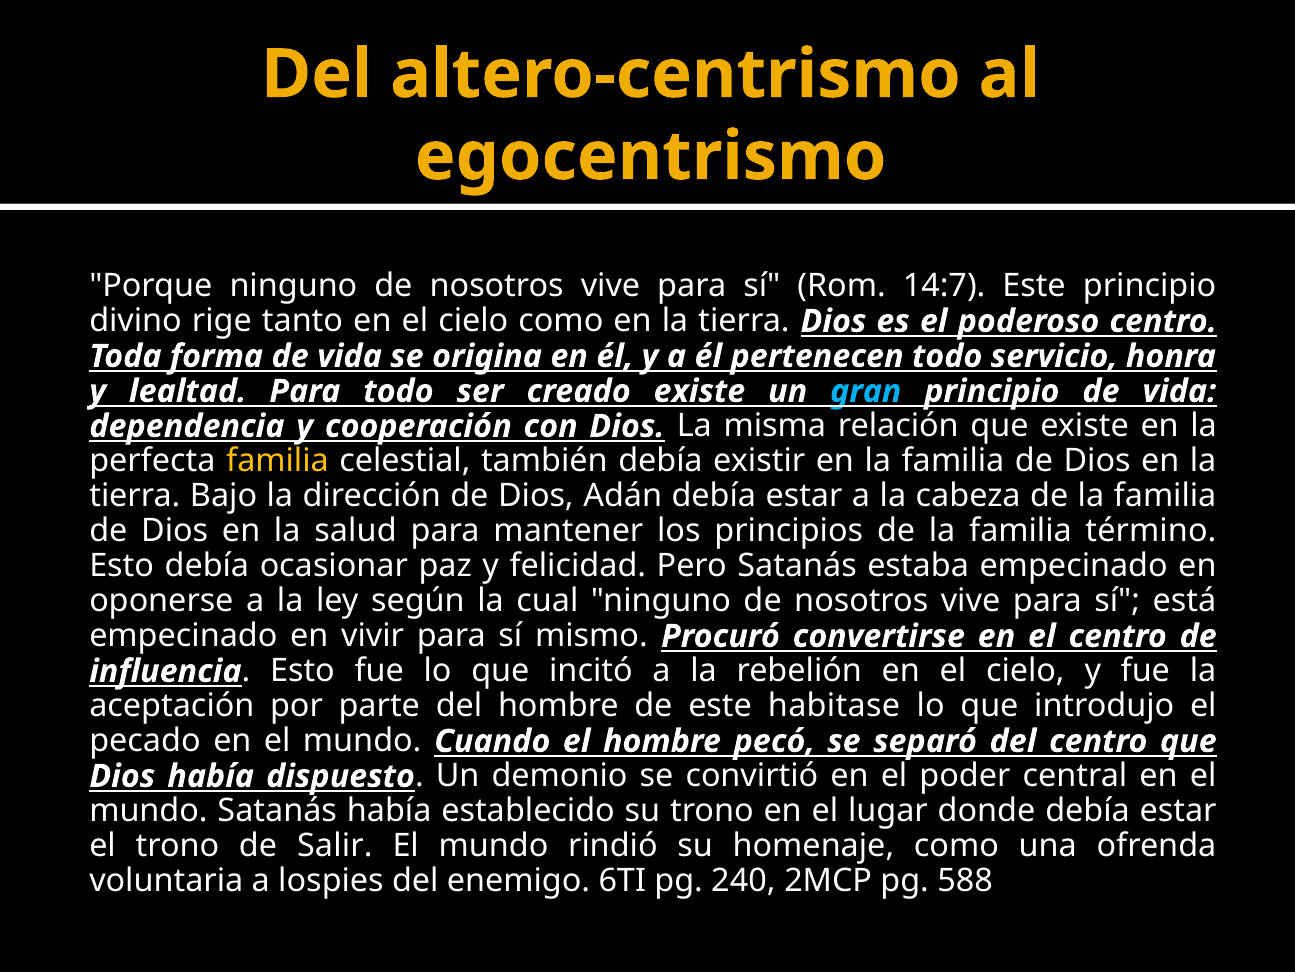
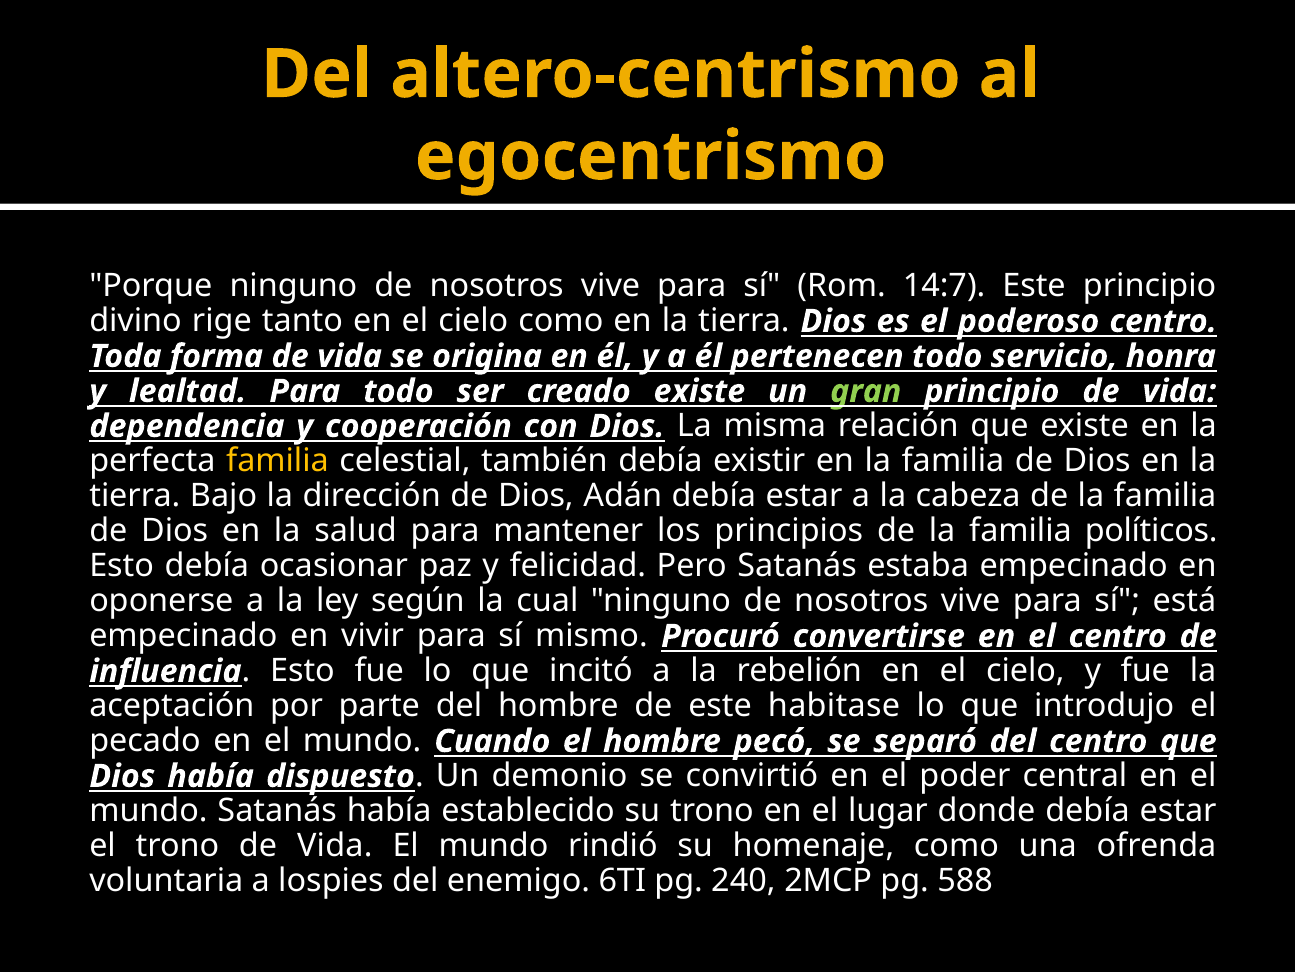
gran colour: light blue -> light green
término: término -> políticos
trono de Salir: Salir -> Vida
